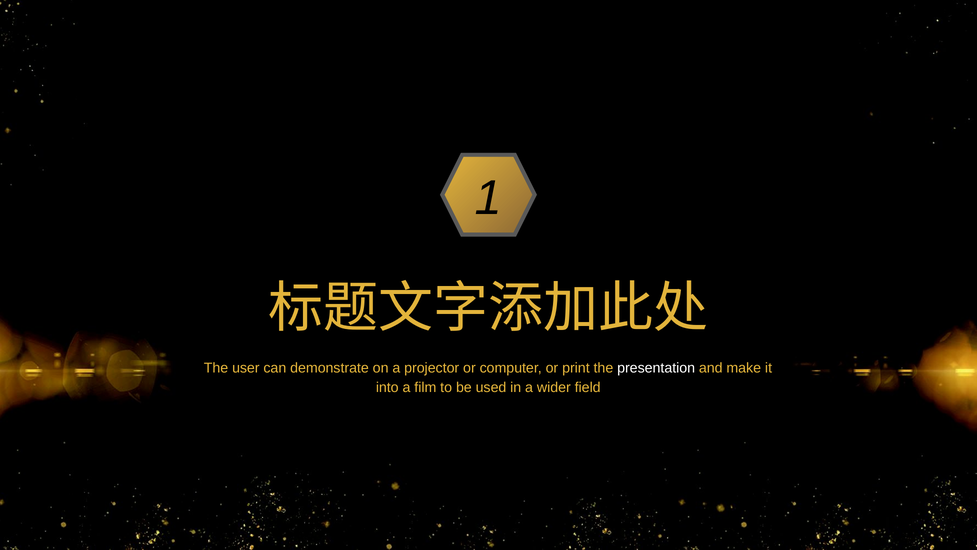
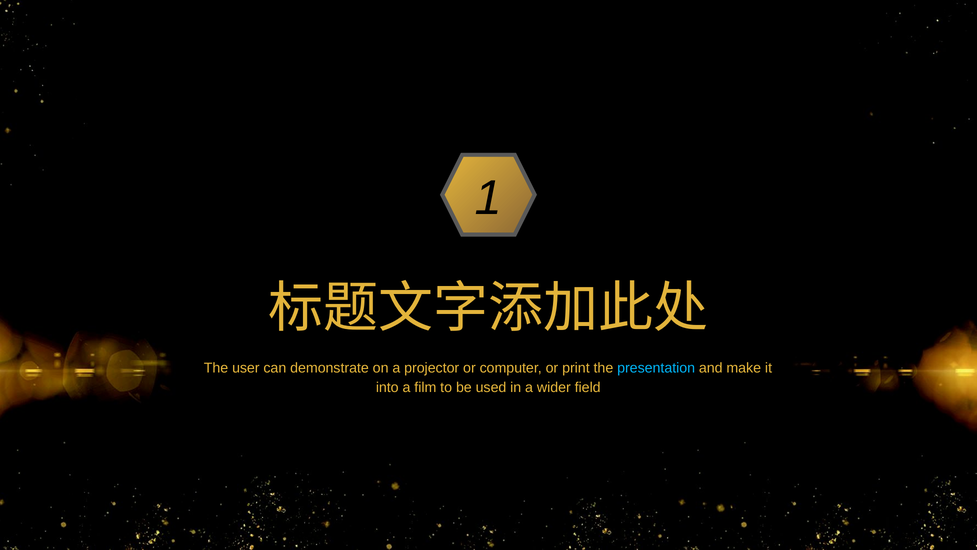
presentation colour: white -> light blue
